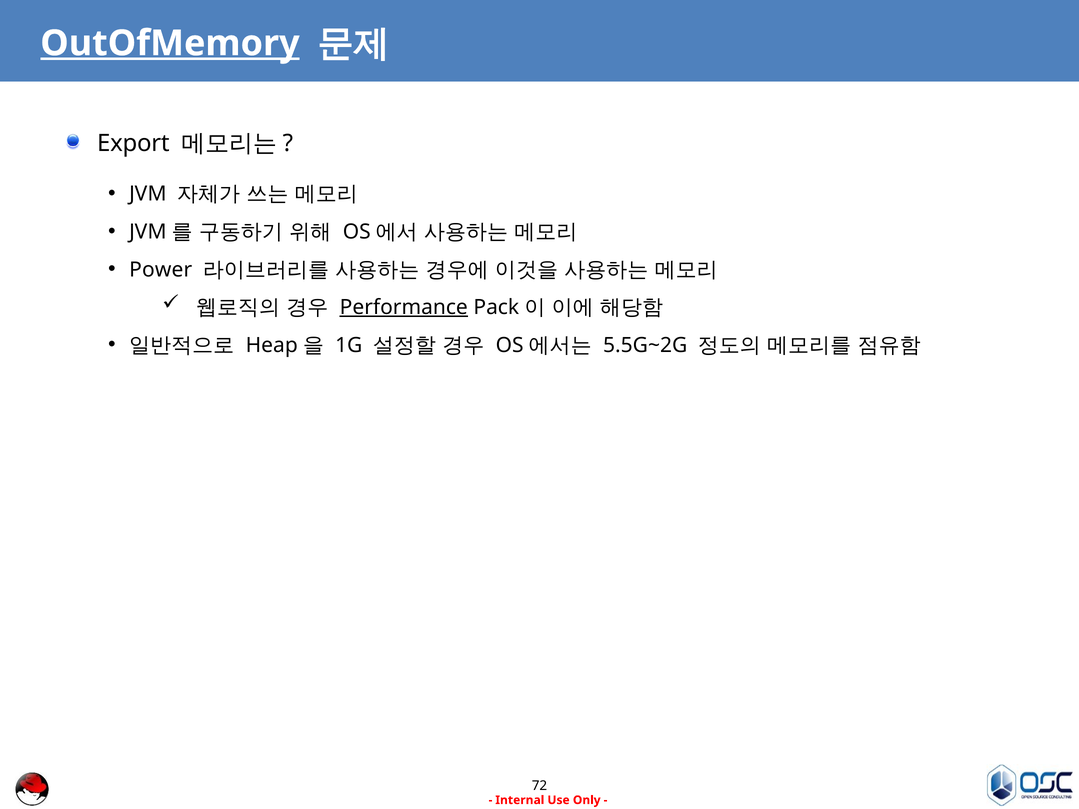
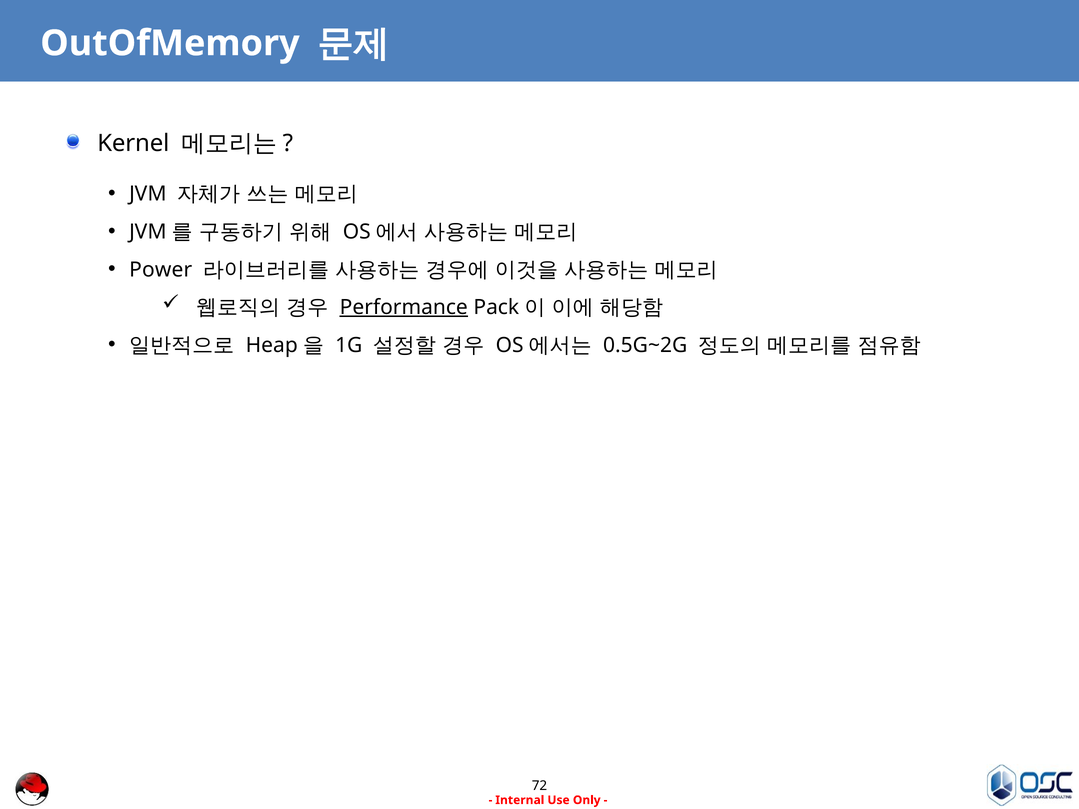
OutOfMemory underline: present -> none
Export: Export -> Kernel
5.5G~2G: 5.5G~2G -> 0.5G~2G
